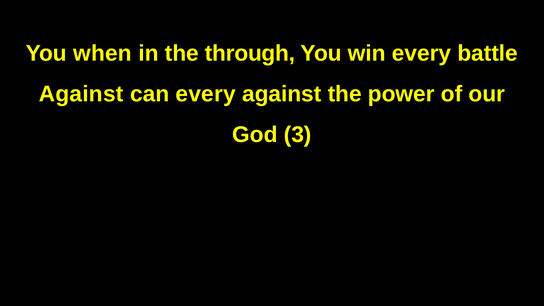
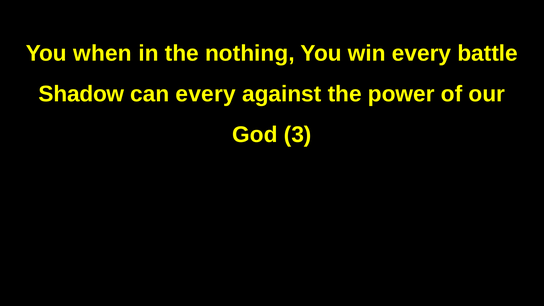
through: through -> nothing
Against at (81, 94): Against -> Shadow
